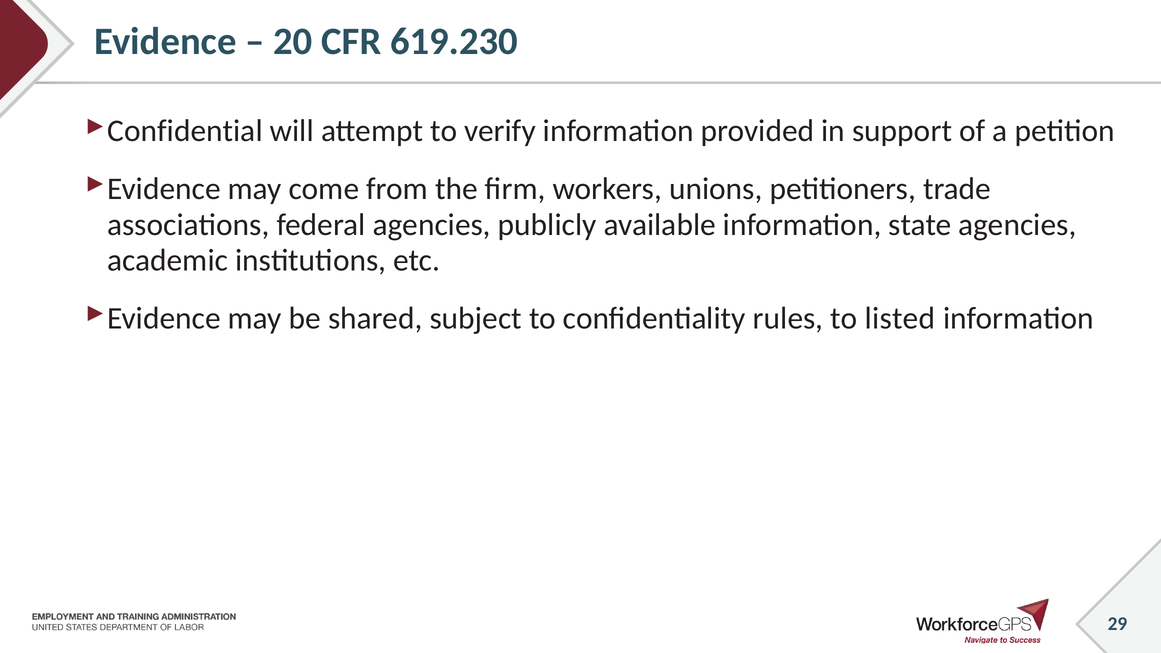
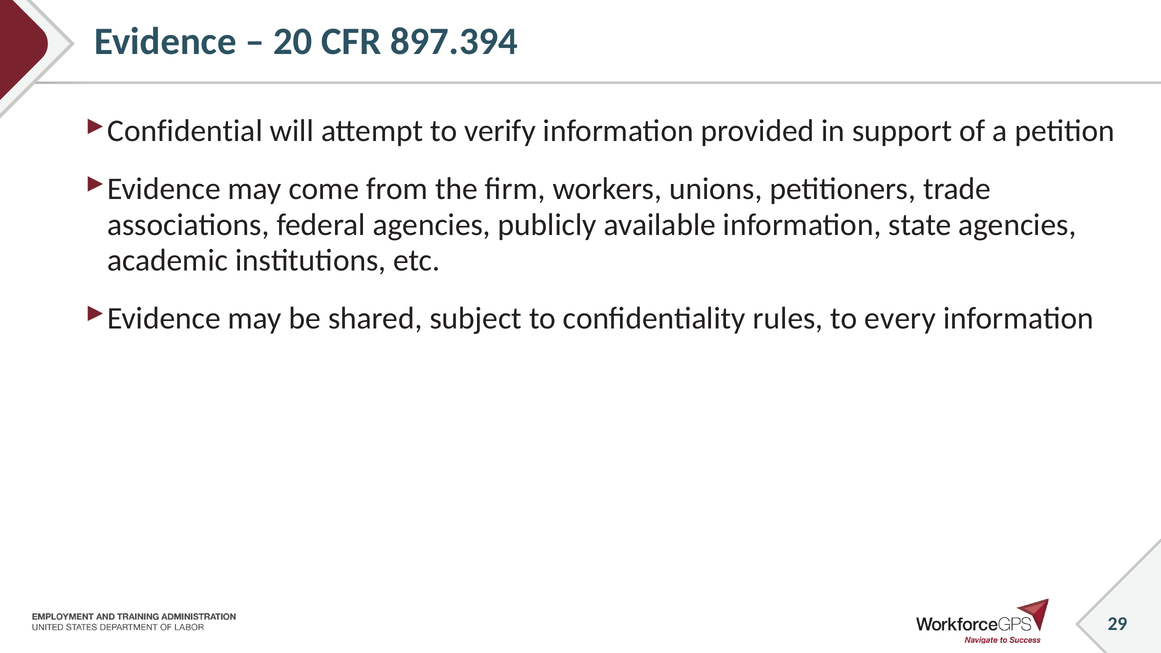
619.230: 619.230 -> 897.394
listed: listed -> every
